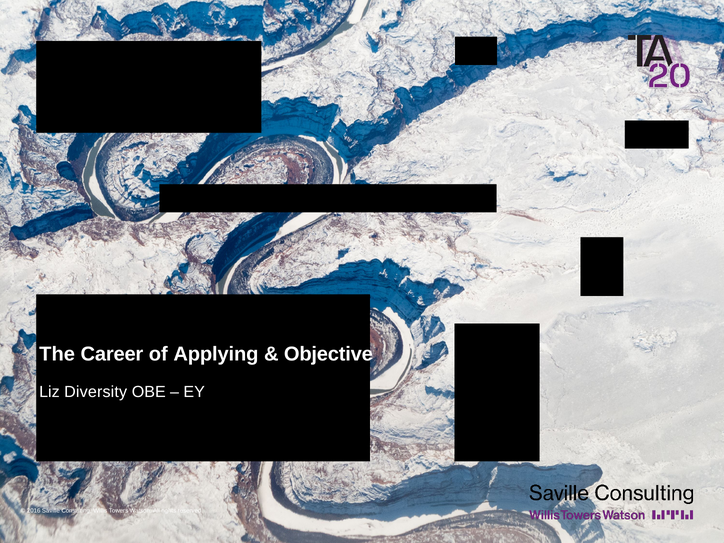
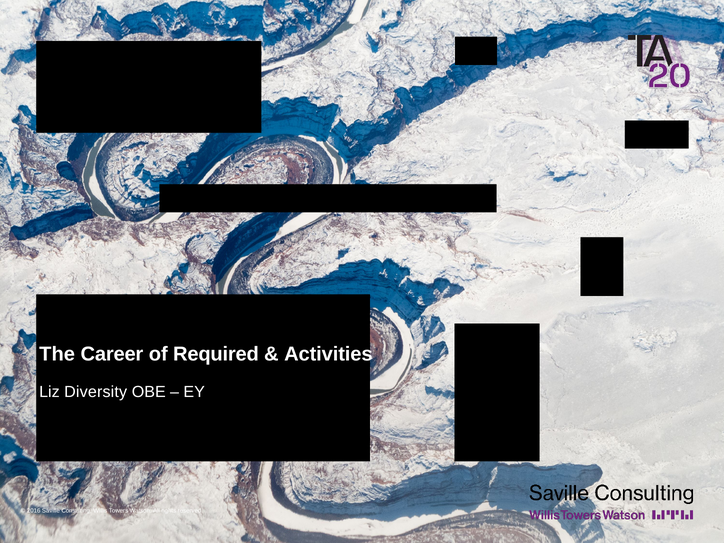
Applying: Applying -> Required
Objective: Objective -> Activities
